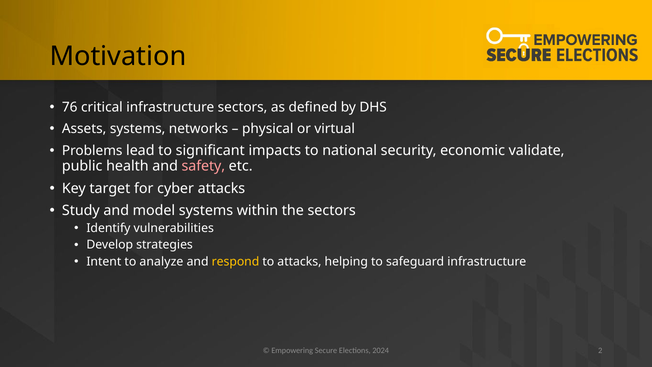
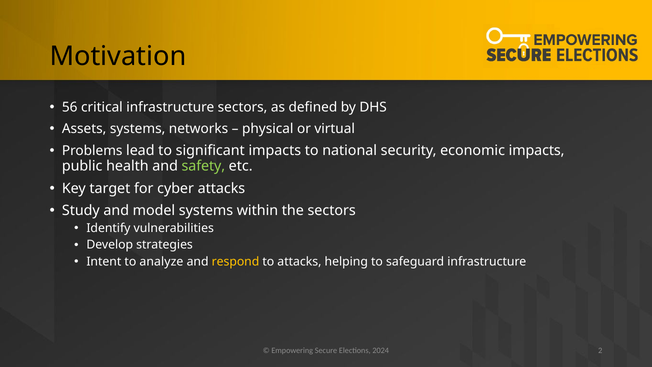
76: 76 -> 56
economic validate: validate -> impacts
safety colour: pink -> light green
